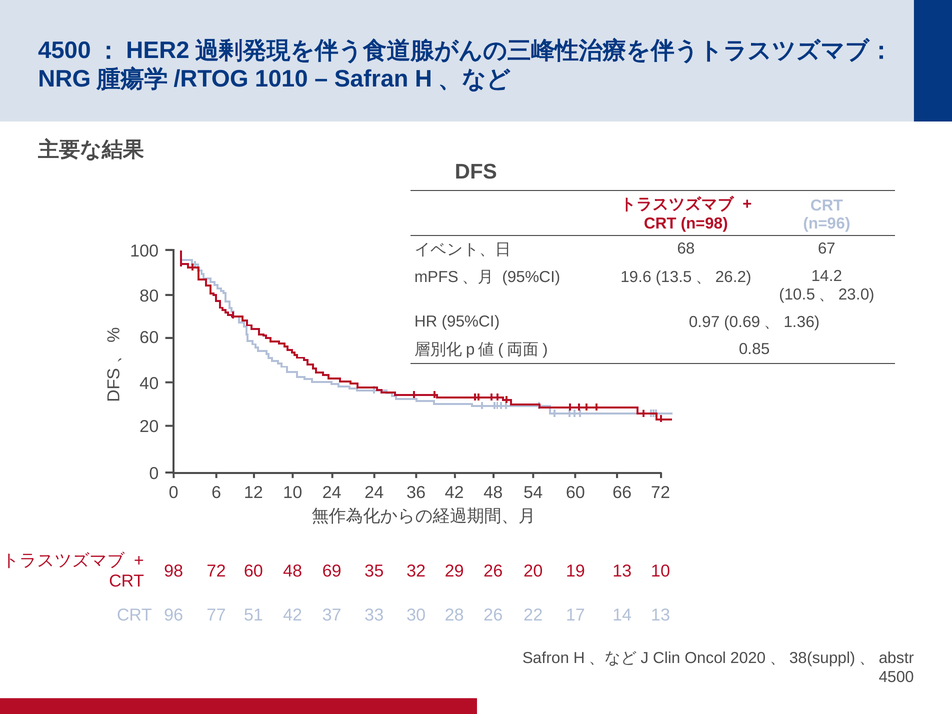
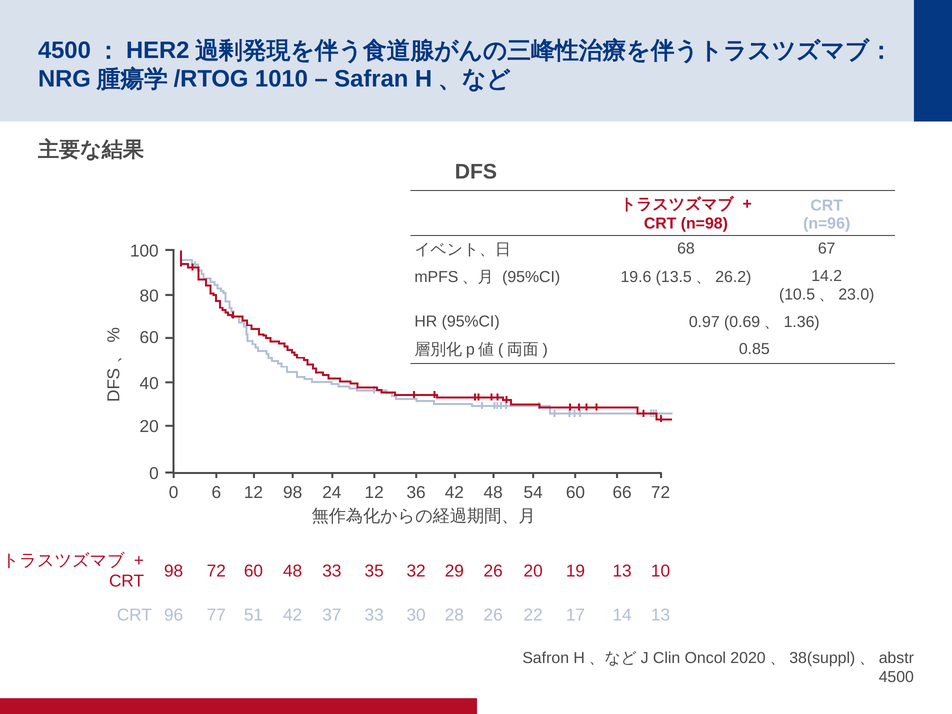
12 10: 10 -> 98
24 24: 24 -> 12
48 69: 69 -> 33
